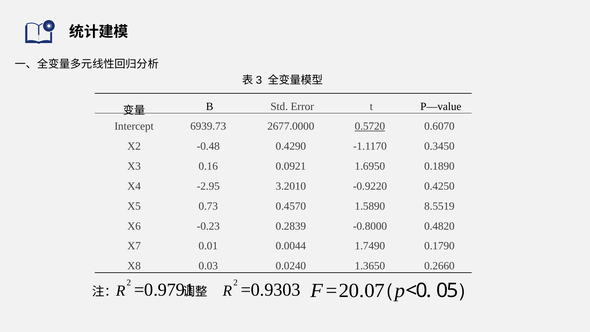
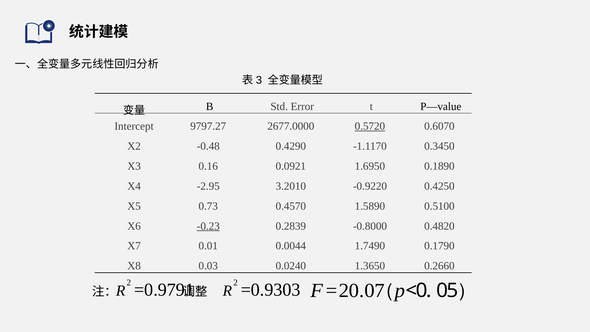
6939.73: 6939.73 -> 9797.27
8.5519: 8.5519 -> 0.5100
-0.23 underline: none -> present
